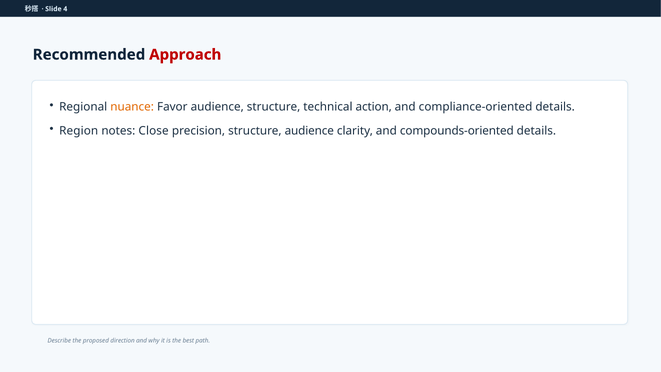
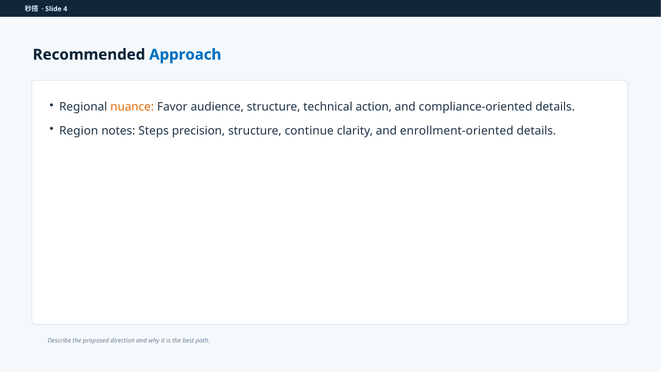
Approach colour: red -> blue
Close: Close -> Steps
structure audience: audience -> continue
compounds-oriented: compounds-oriented -> enrollment-oriented
